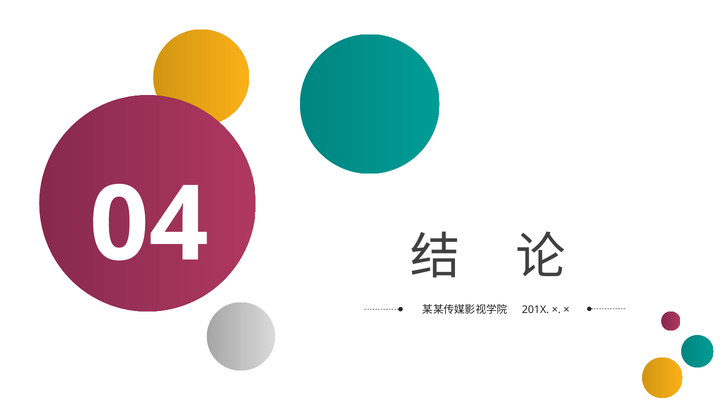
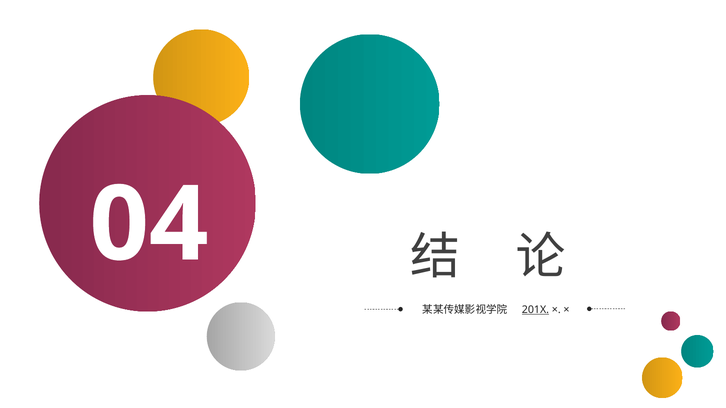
201X underline: none -> present
